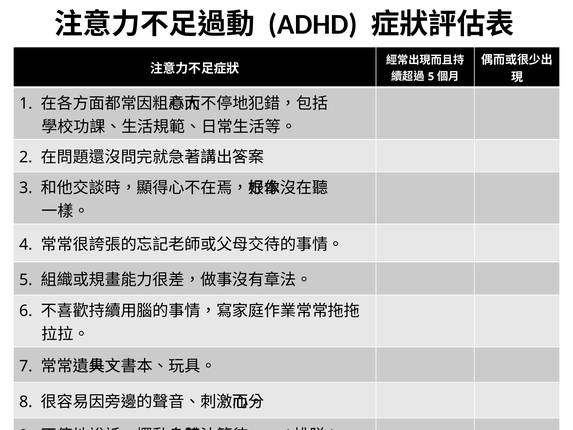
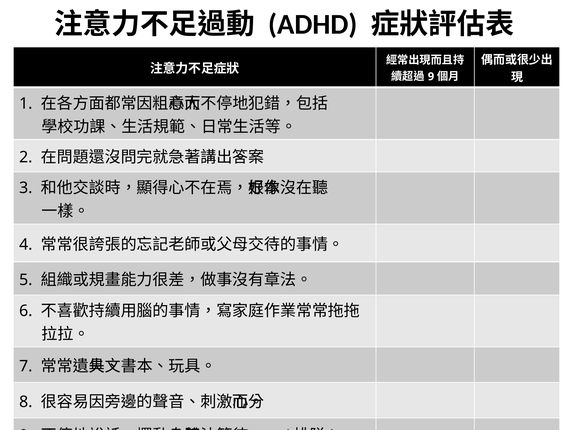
5 at (431, 77): 5 -> 9
